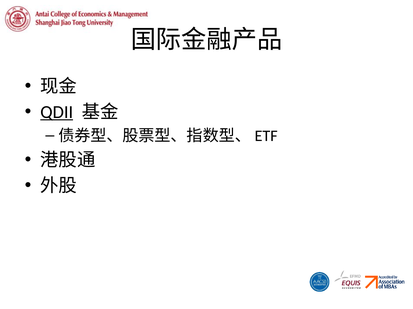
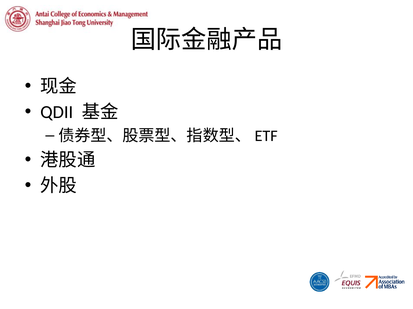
QDII underline: present -> none
